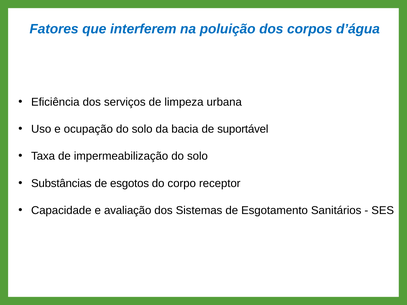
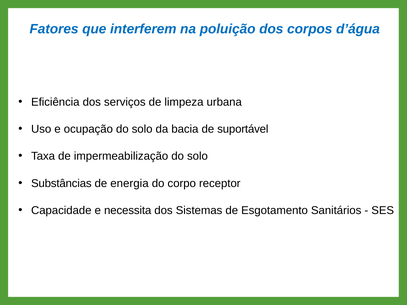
esgotos: esgotos -> energia
avaliação: avaliação -> necessita
